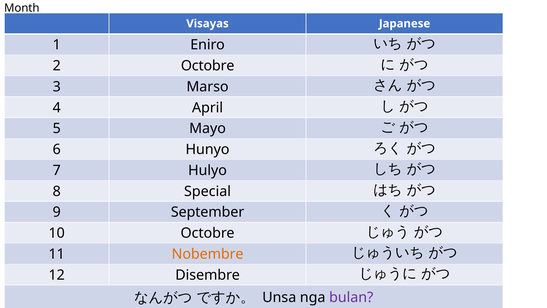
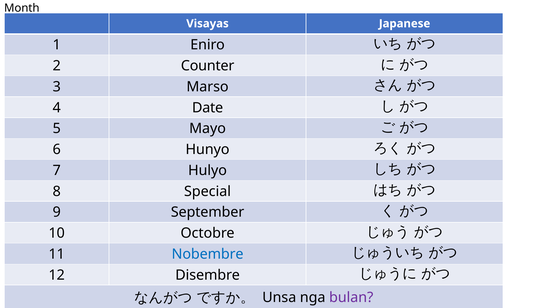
2 Octobre: Octobre -> Counter
April: April -> Date
Nobembre colour: orange -> blue
